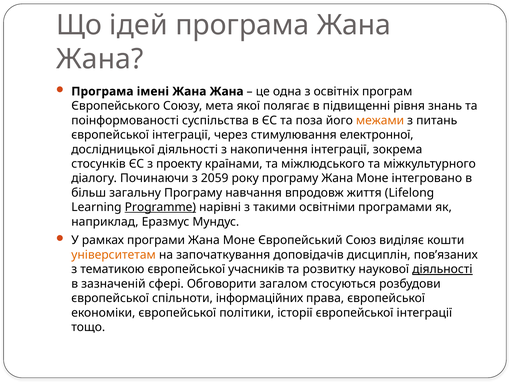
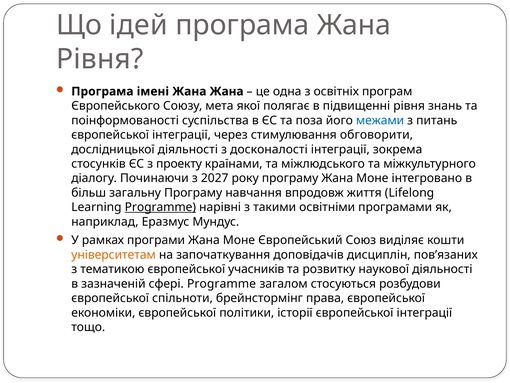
Жана at (100, 59): Жана -> Рівня
межами colour: orange -> blue
електронної: електронної -> обговорити
накопичення: накопичення -> досконалості
2059: 2059 -> 2027
діяльності at (442, 269) underline: present -> none
сфері Обговорити: Обговорити -> Programme
інформаційних: інформаційних -> брейнстормінг
